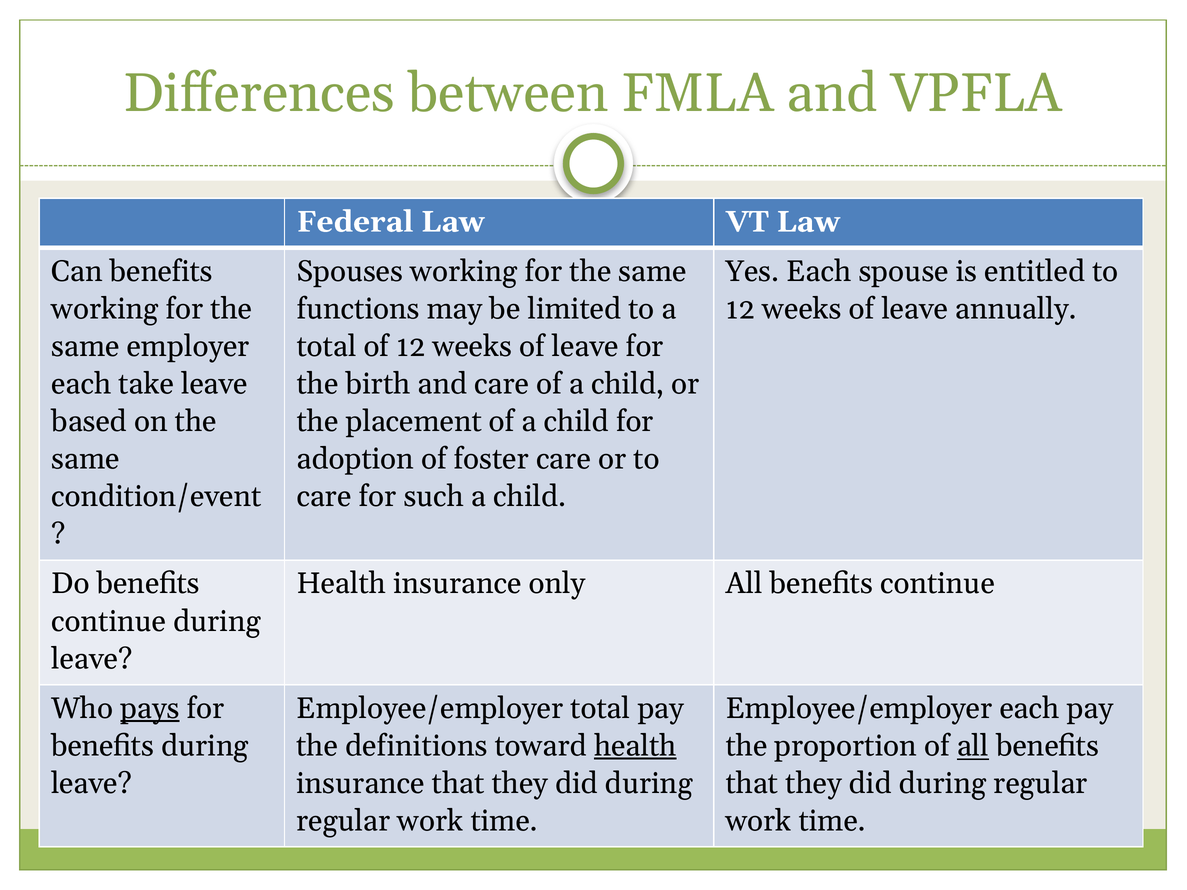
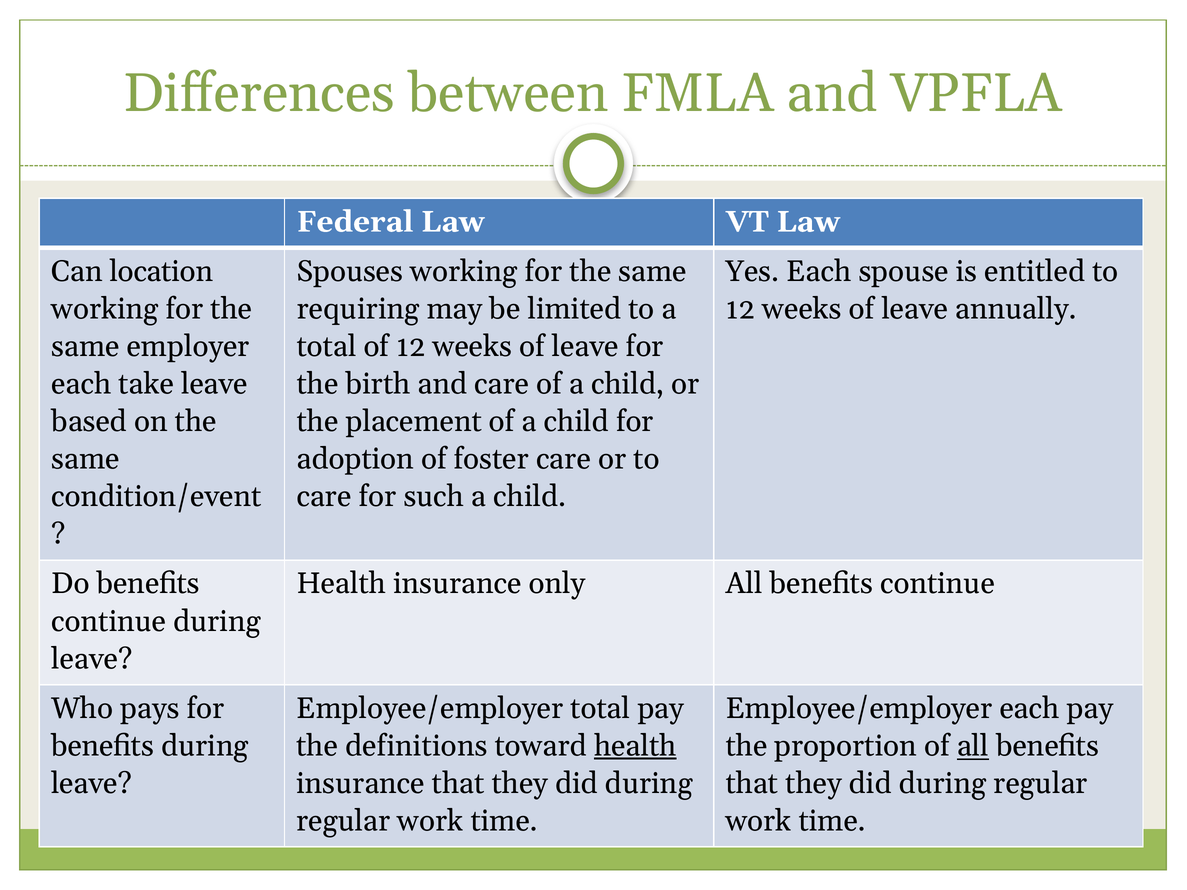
Can benefits: benefits -> location
functions: functions -> requiring
pays underline: present -> none
